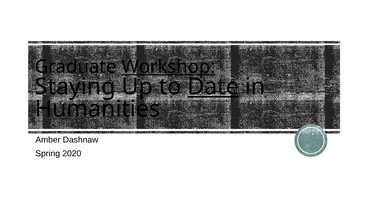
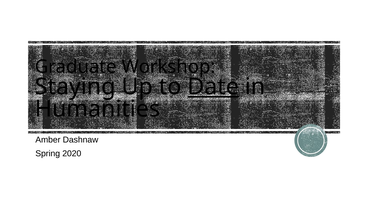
Workshop underline: present -> none
